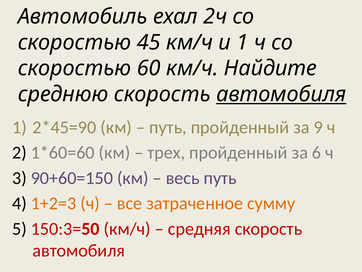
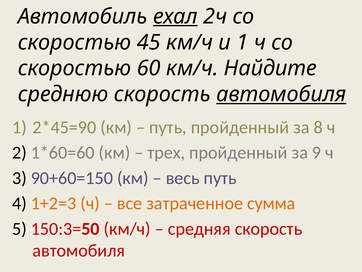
ехал underline: none -> present
9: 9 -> 8
6: 6 -> 9
сумму: сумму -> сумма
